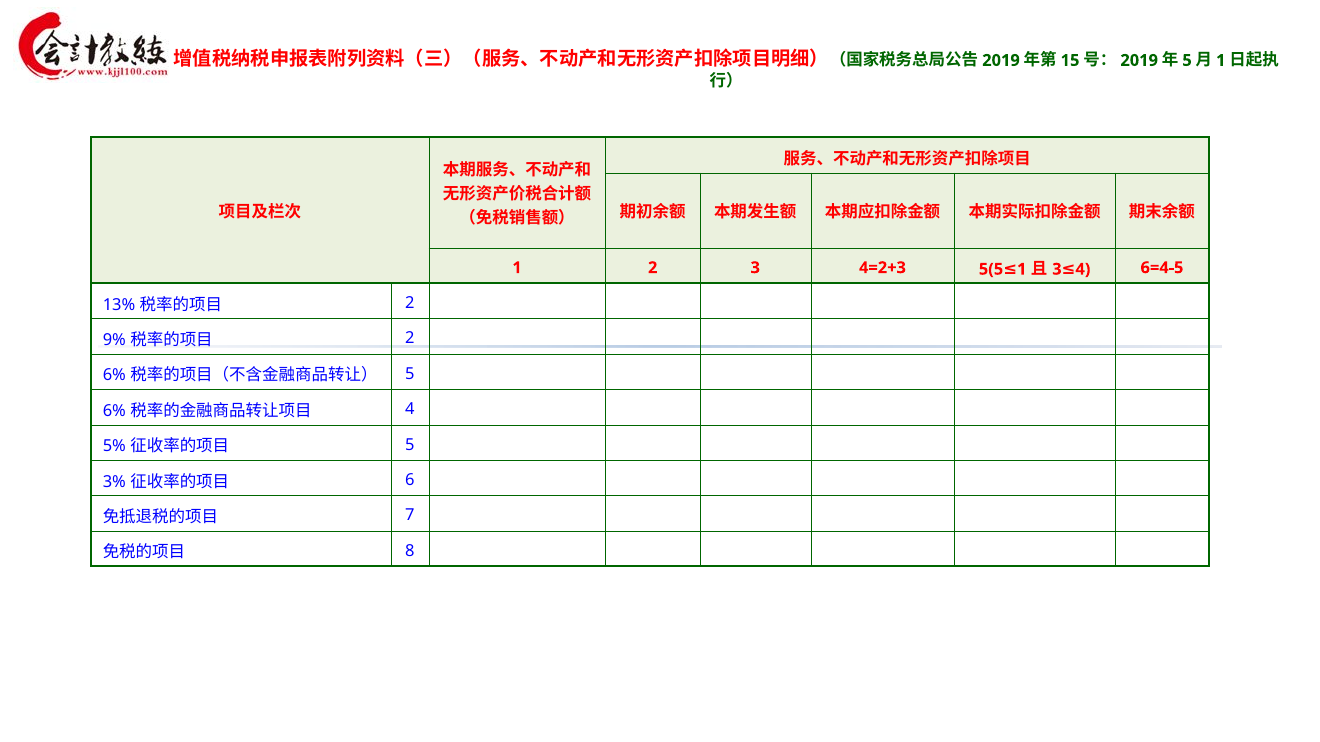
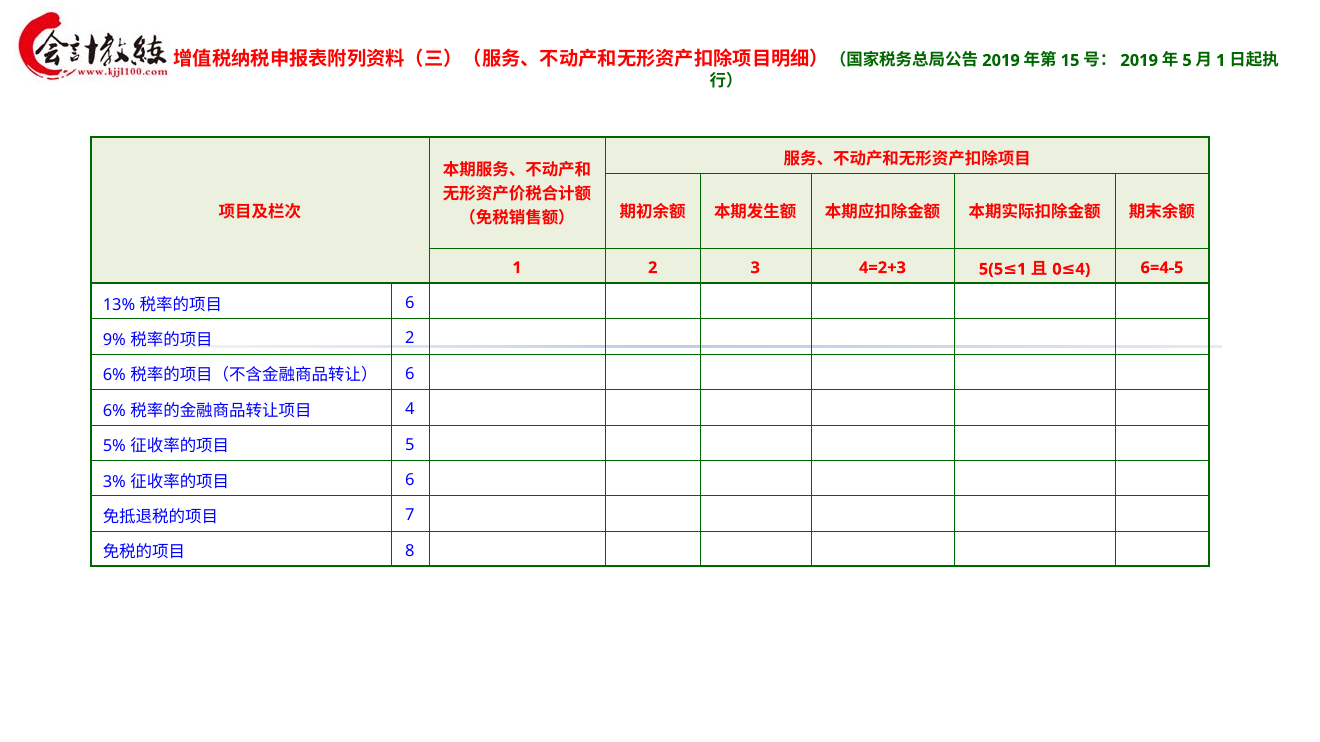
3 at (1057, 269): 3 -> 0
2 at (410, 303): 2 -> 6
5 at (410, 374): 5 -> 6
